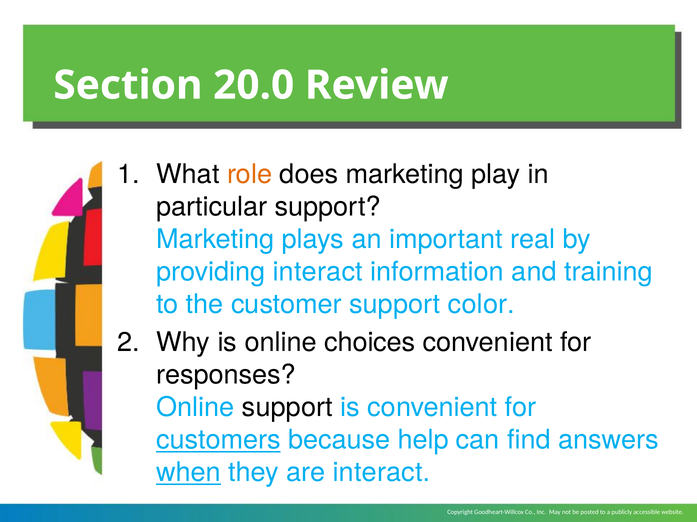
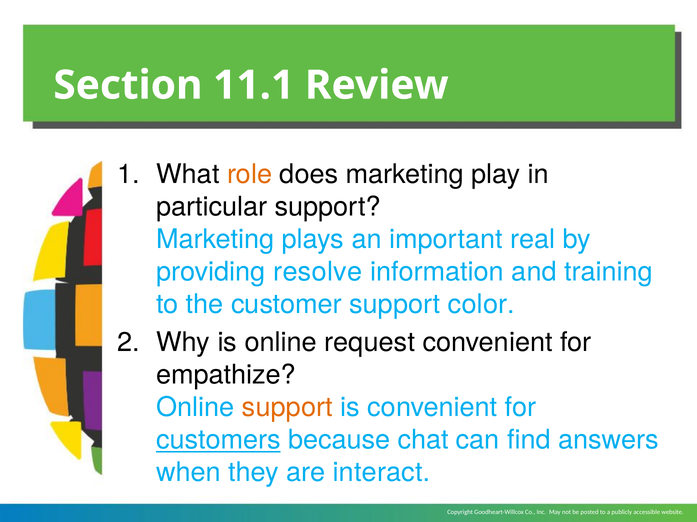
20.0: 20.0 -> 11.1
providing interact: interact -> resolve
choices: choices -> request
responses: responses -> empathize
support at (287, 408) colour: black -> orange
help: help -> chat
when underline: present -> none
